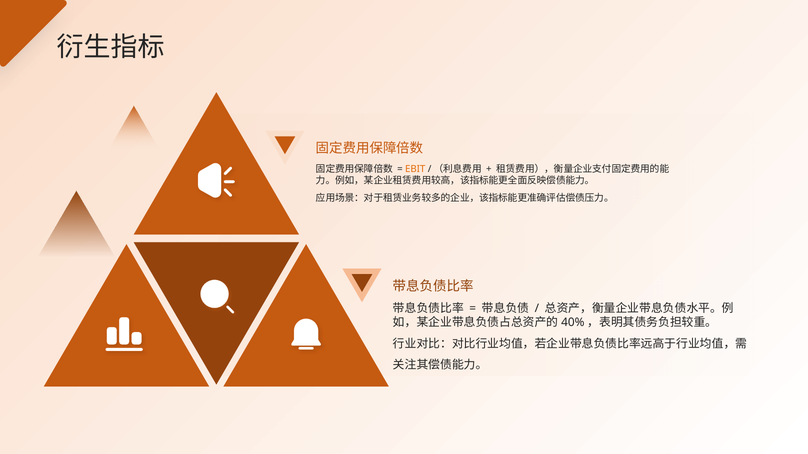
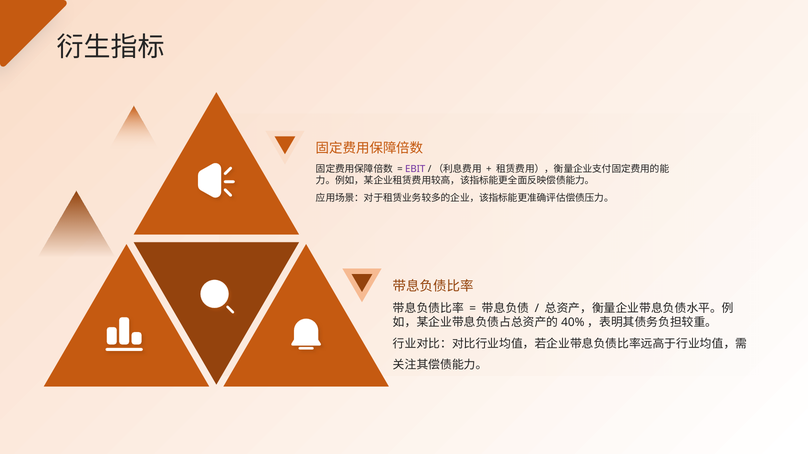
EBIT colour: orange -> purple
